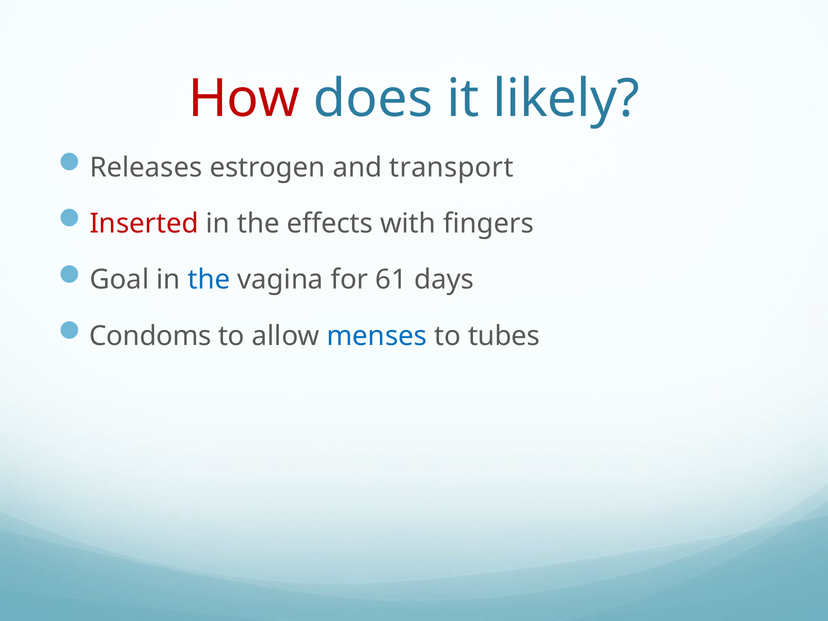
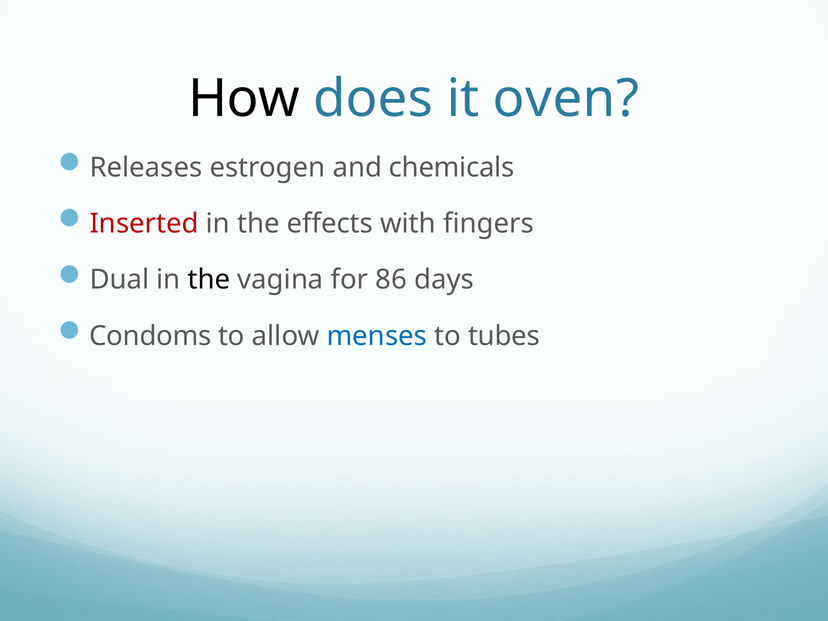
How colour: red -> black
likely: likely -> oven
transport: transport -> chemicals
Goal: Goal -> Dual
the at (209, 280) colour: blue -> black
61: 61 -> 86
